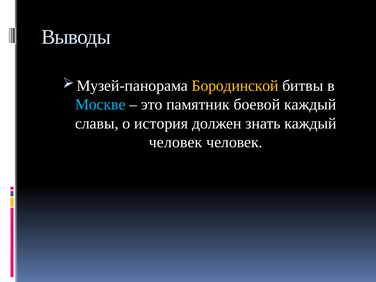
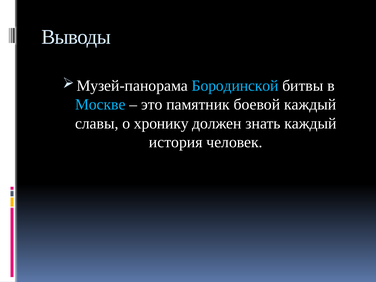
Бородинской colour: yellow -> light blue
история: история -> хронику
человек at (176, 142): человек -> история
